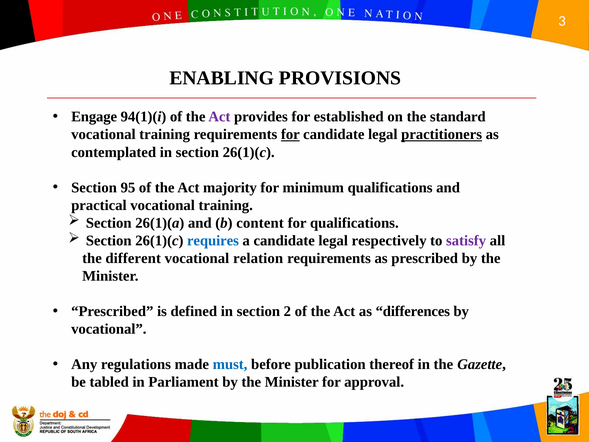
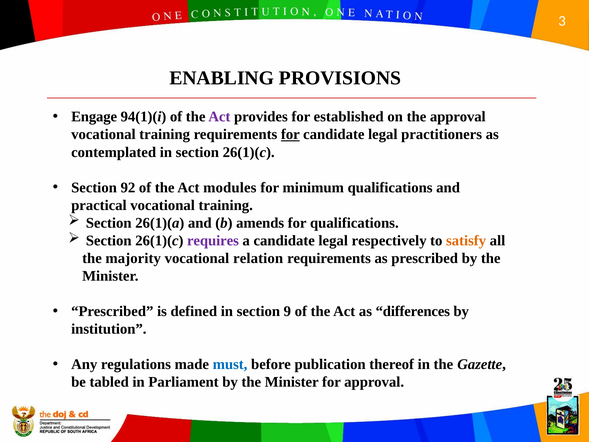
the standard: standard -> approval
practitioners underline: present -> none
95: 95 -> 92
majority: majority -> modules
content: content -> amends
requires colour: blue -> purple
satisfy colour: purple -> orange
different: different -> majority
2: 2 -> 9
vocational at (109, 329): vocational -> institution
